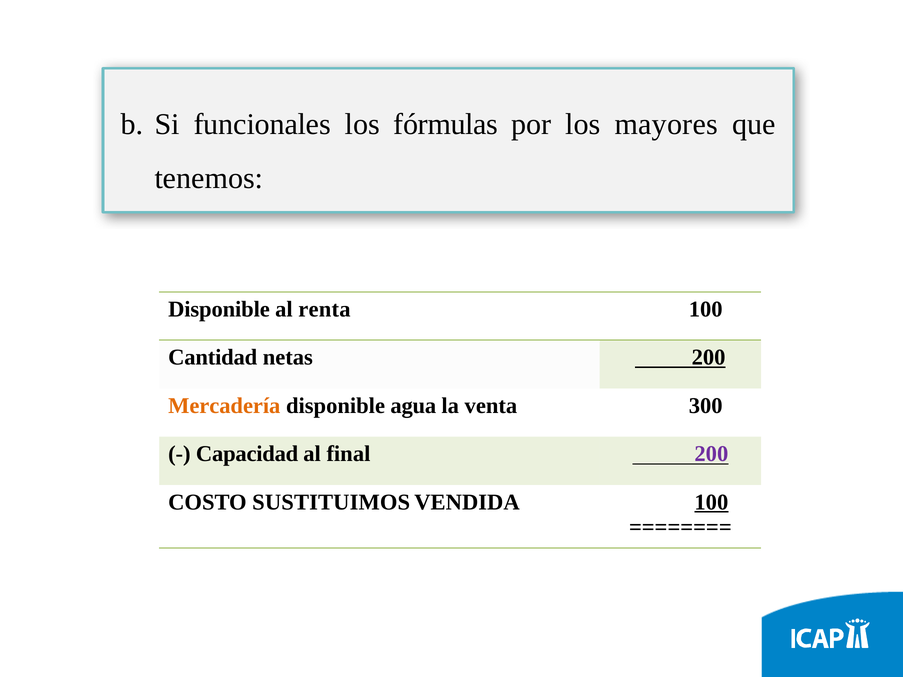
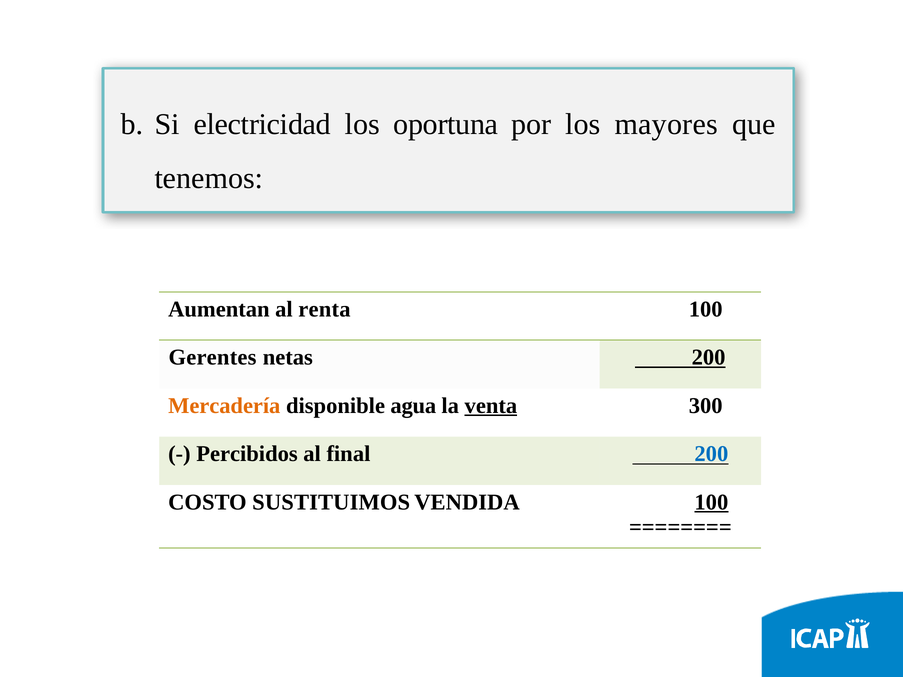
funcionales: funcionales -> electricidad
fórmulas: fórmulas -> oportuna
Disponible at (219, 309): Disponible -> Aumentan
Cantidad: Cantidad -> Gerentes
venta underline: none -> present
Capacidad: Capacidad -> Percibidos
200 at (711, 454) colour: purple -> blue
